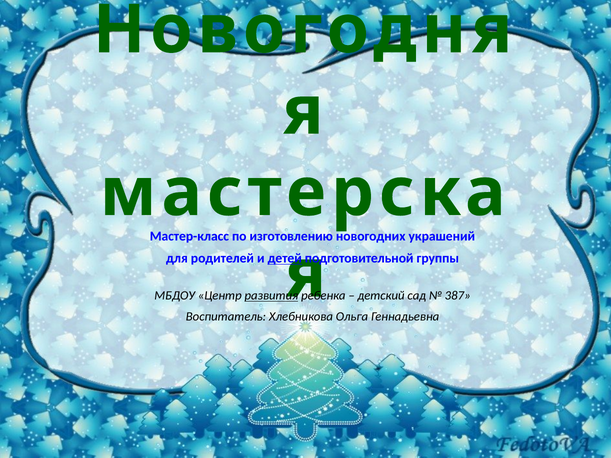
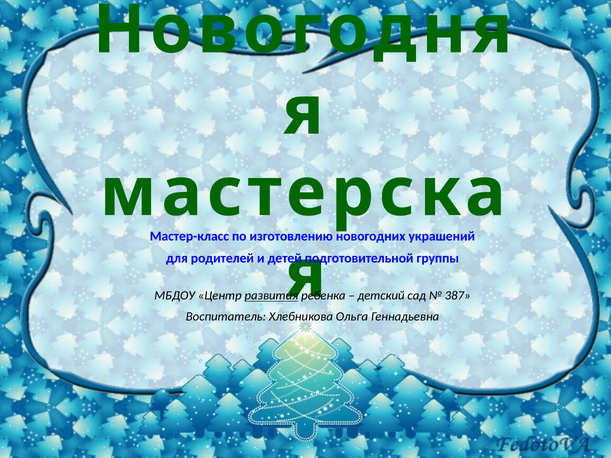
детей underline: present -> none
